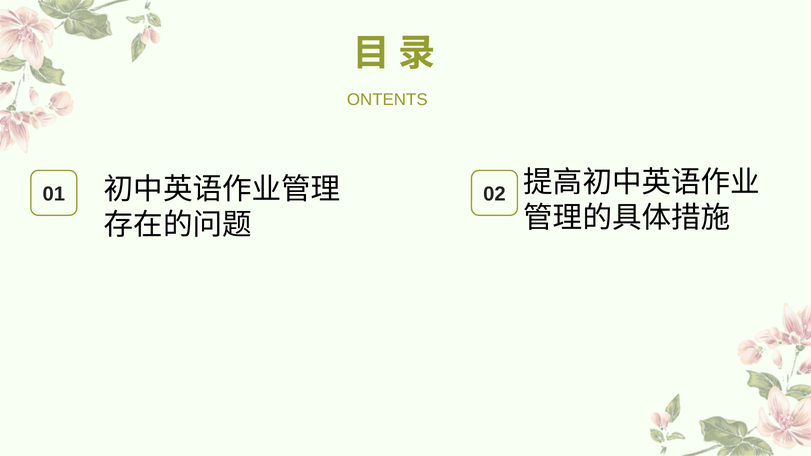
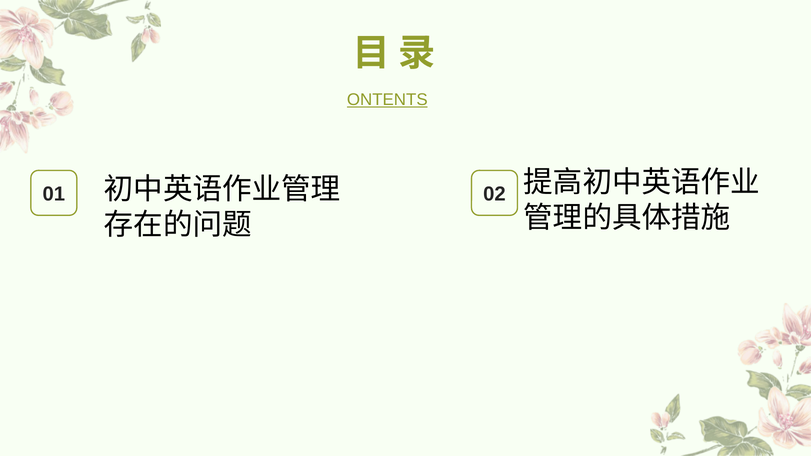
ONTENTS underline: none -> present
